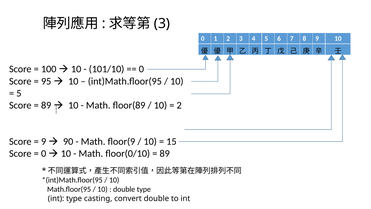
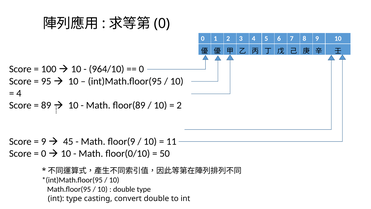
3 at (162, 24): 3 -> 0
101/10: 101/10 -> 964/10
5 at (19, 93): 5 -> 4
90: 90 -> 45
15: 15 -> 11
89 at (165, 153): 89 -> 50
